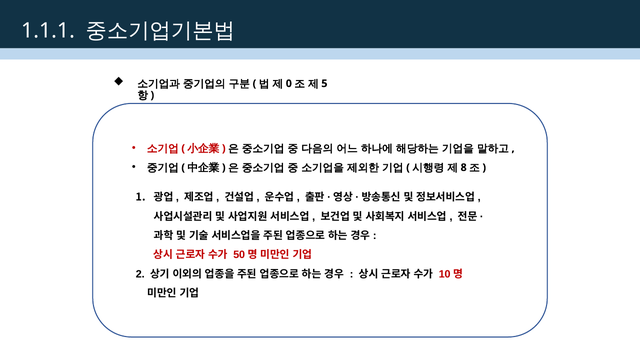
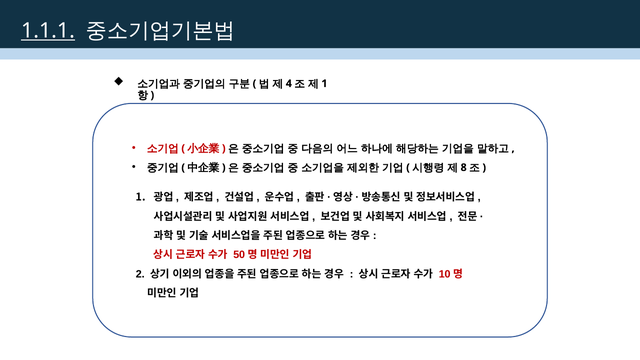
1.1.1 underline: none -> present
0: 0 -> 4
5 at (324, 84): 5 -> 1
